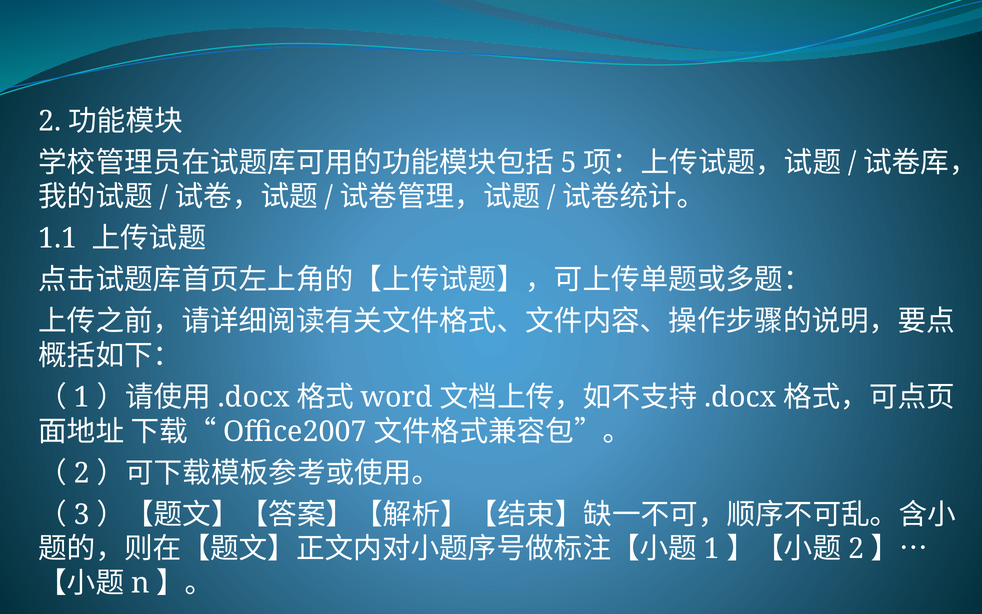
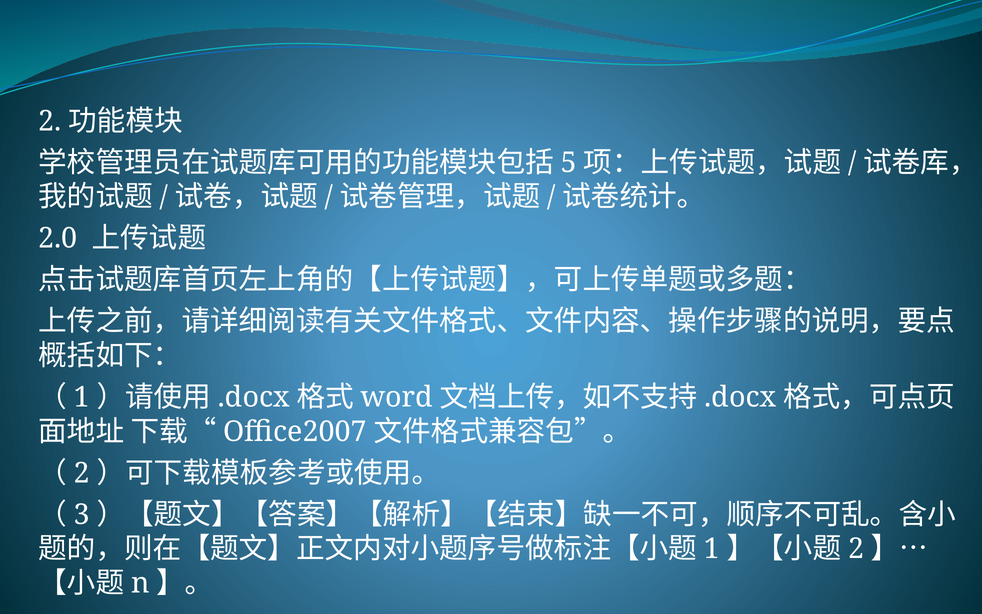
1.1: 1.1 -> 2.0
